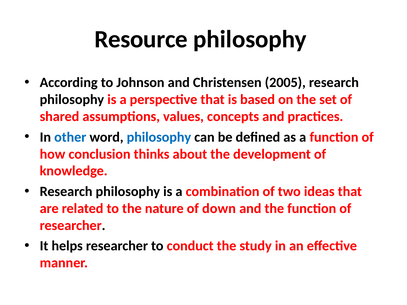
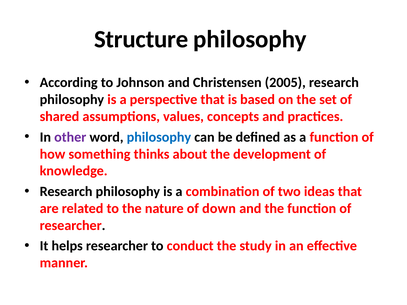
Resource: Resource -> Structure
other colour: blue -> purple
conclusion: conclusion -> something
